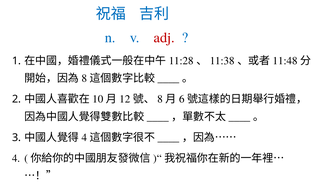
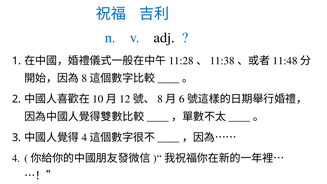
adj colour: red -> black
